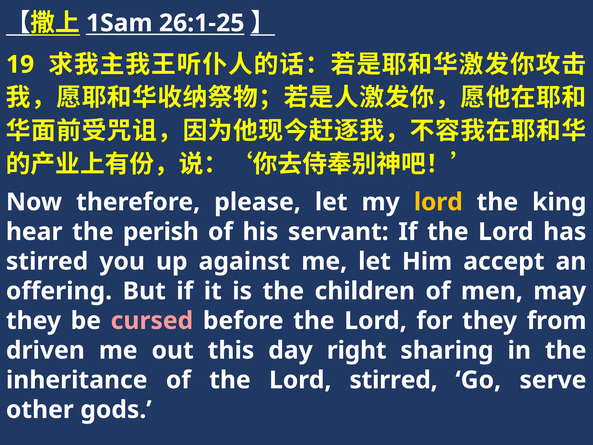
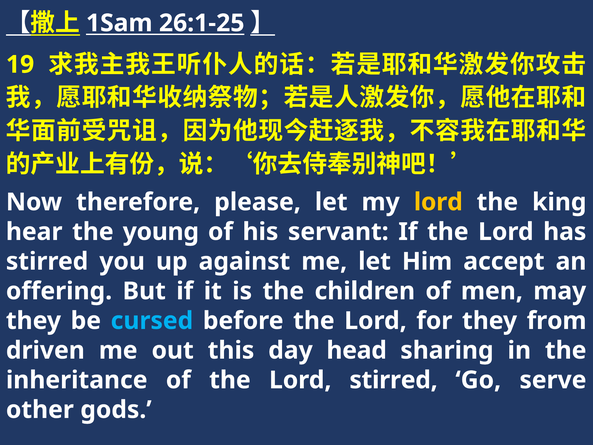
perish: perish -> young
cursed colour: pink -> light blue
right: right -> head
